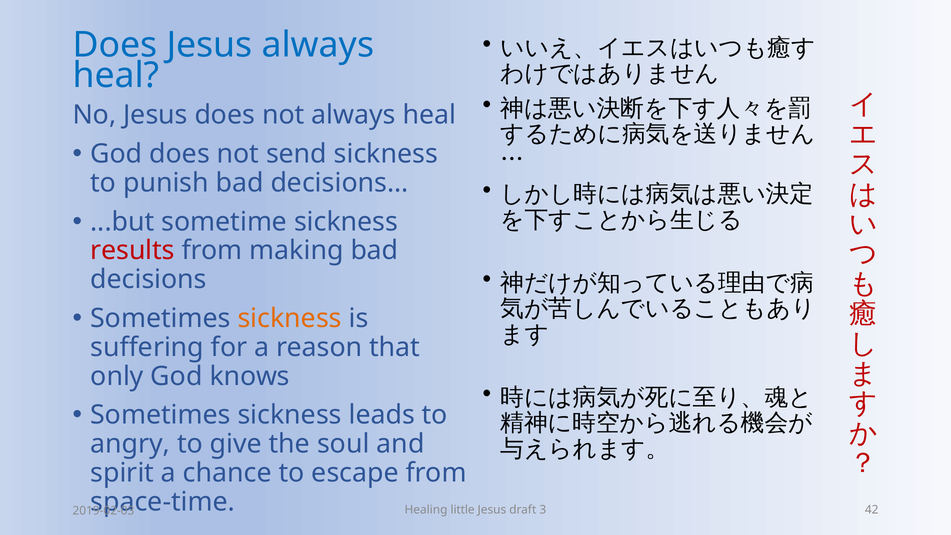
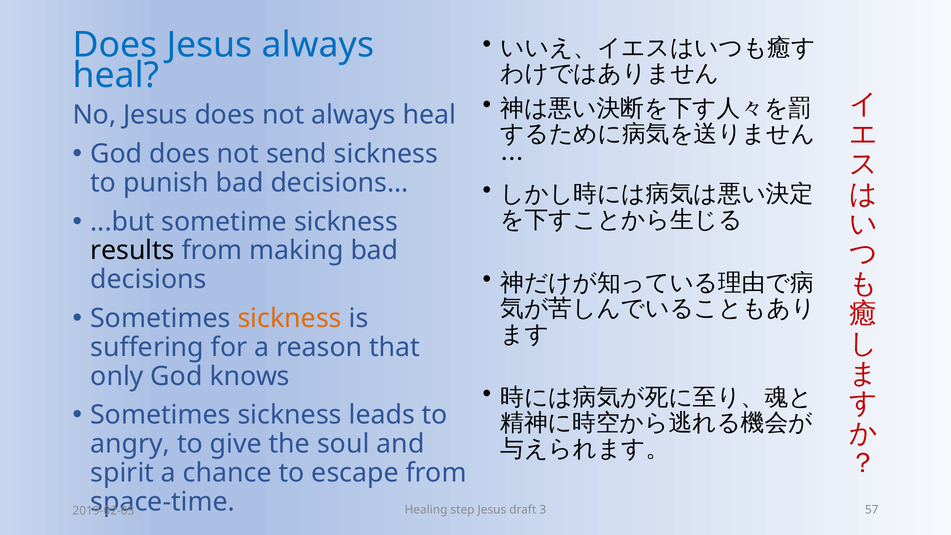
results colour: red -> black
little: little -> step
42: 42 -> 57
